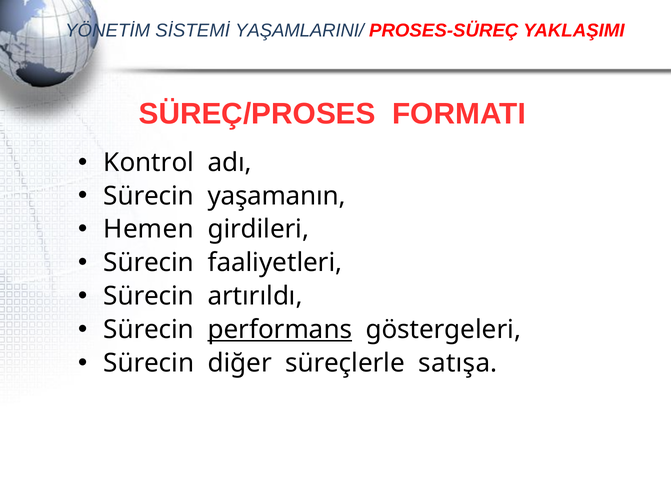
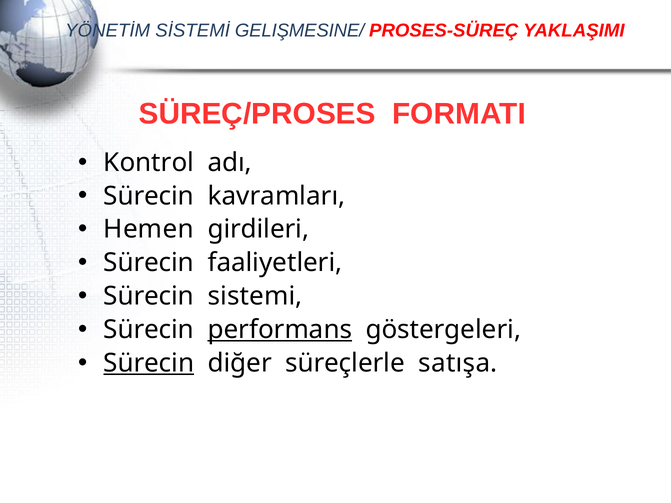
YAŞAMLARINI/: YAŞAMLARINI/ -> GELIŞMESINE/
yaşamanın: yaşamanın -> kavramları
artırıldı: artırıldı -> sistemi
Sürecin at (149, 363) underline: none -> present
